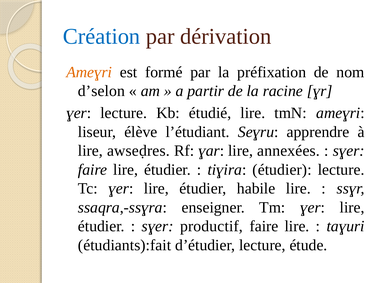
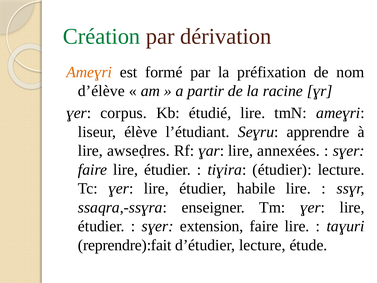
Création colour: blue -> green
d’selon: d’selon -> d’élève
ɣer lecture: lecture -> corpus
productif: productif -> extension
étudiants):fait: étudiants):fait -> reprendre):fait
